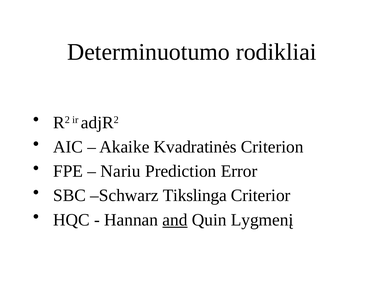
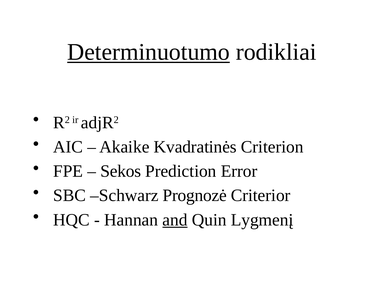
Determinuotumo underline: none -> present
Nariu: Nariu -> Sekos
Tikslinga: Tikslinga -> Prognozė
